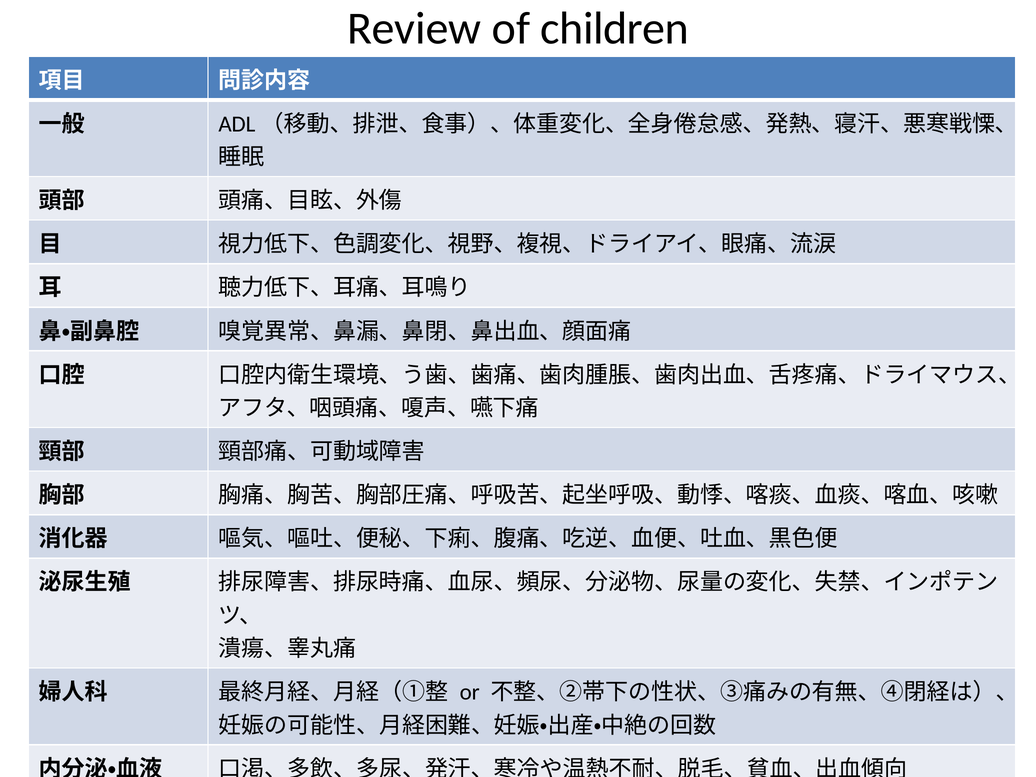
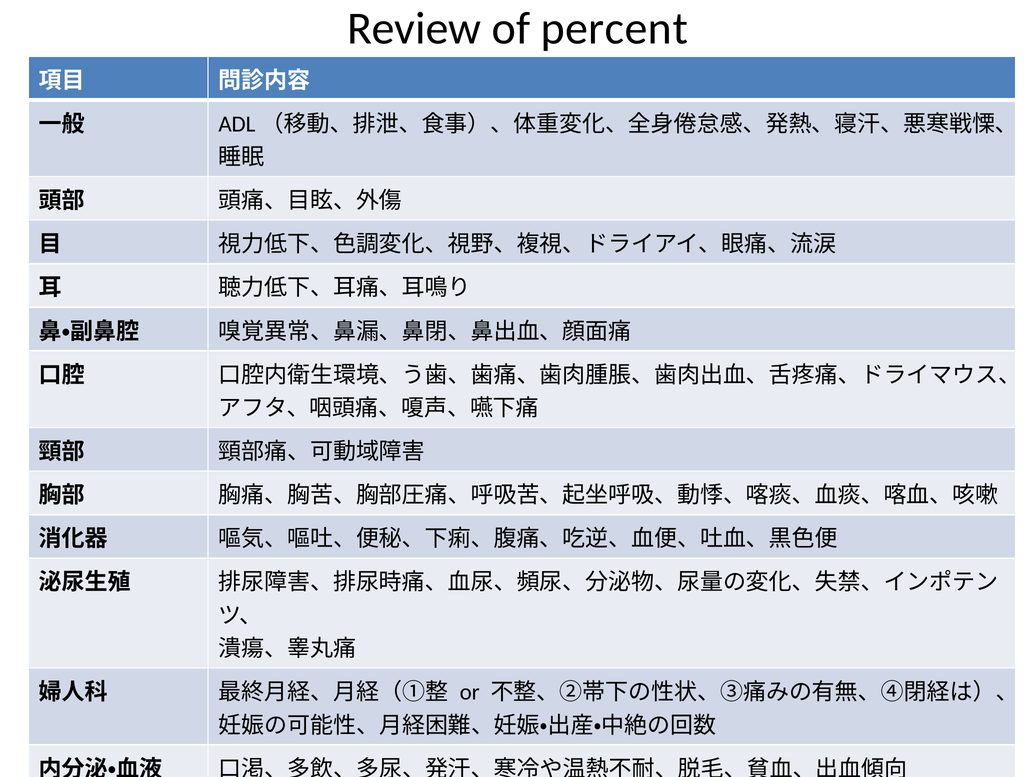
children: children -> percent
